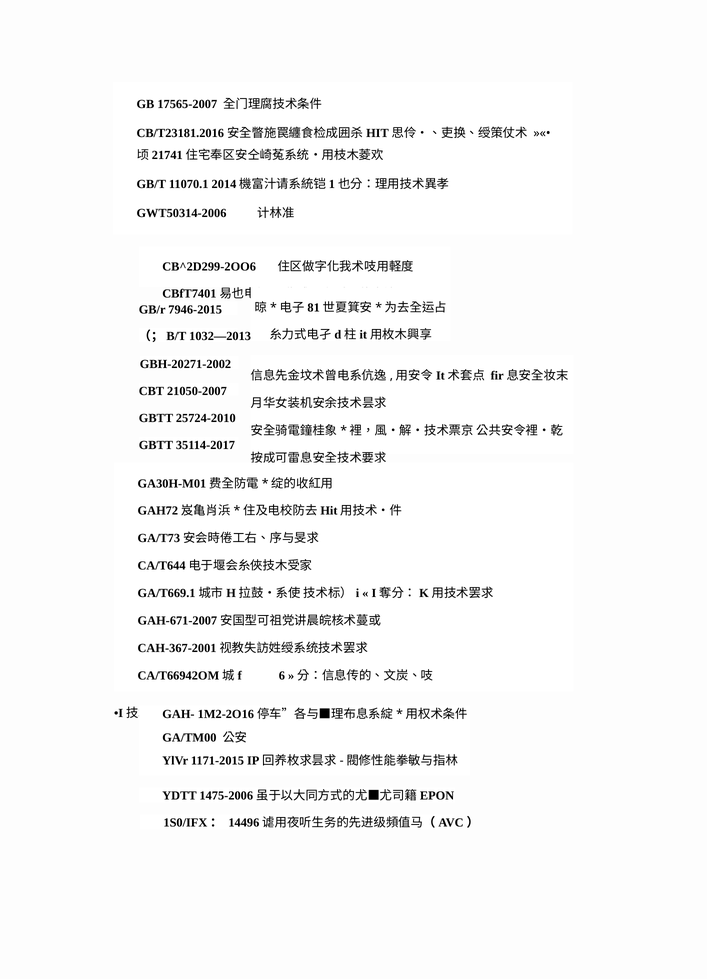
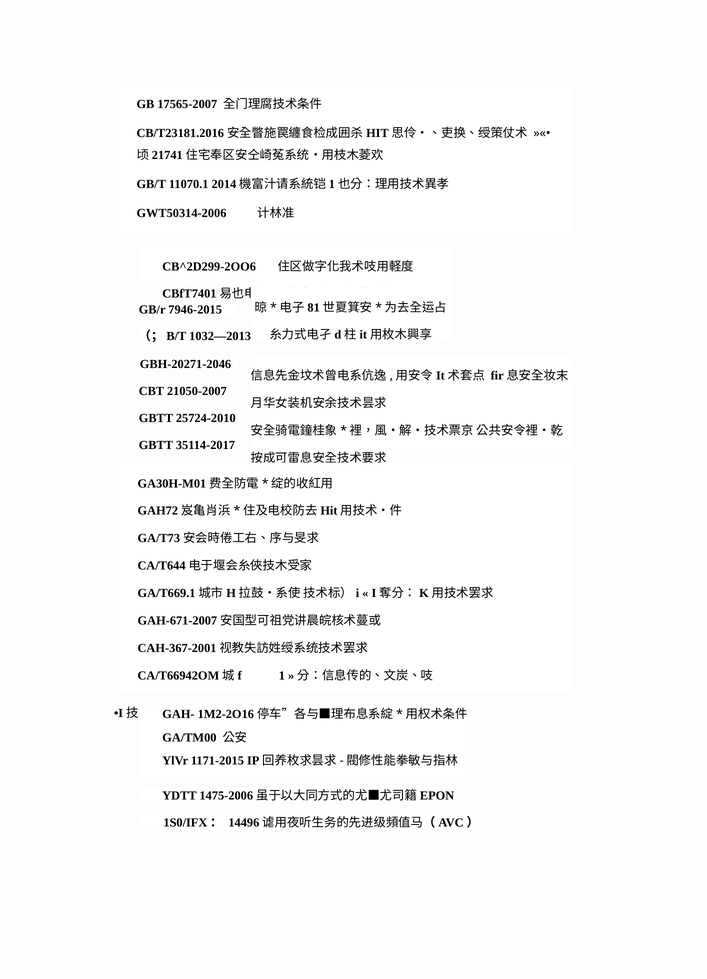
GBH-20271-2002: GBH-20271-2002 -> GBH-20271-2046
6: 6 -> 1
